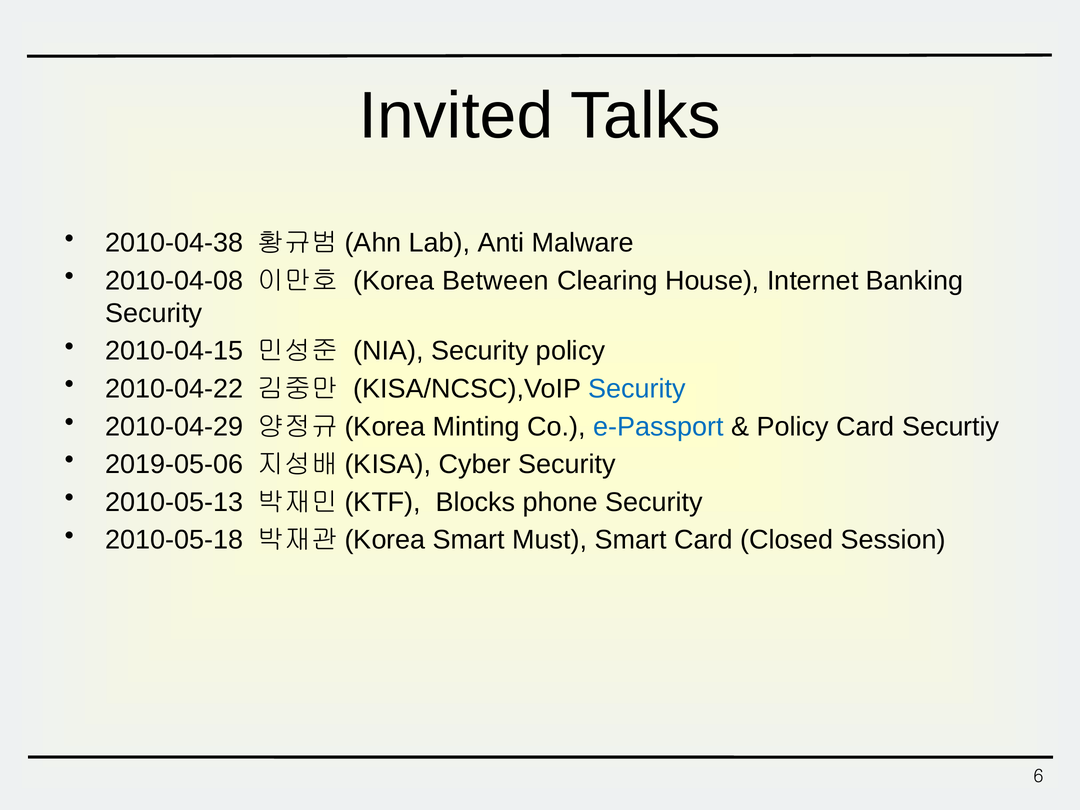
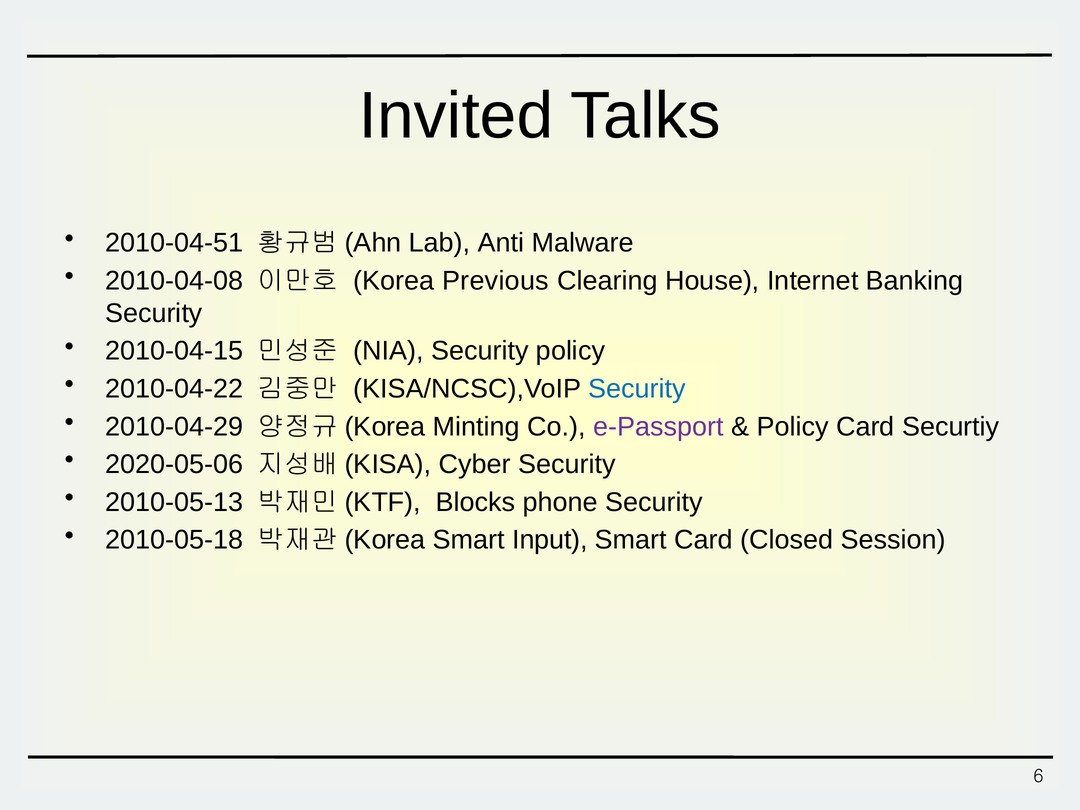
2010-04-38: 2010-04-38 -> 2010-04-51
Between: Between -> Previous
e-Passport colour: blue -> purple
2019-05-06: 2019-05-06 -> 2020-05-06
Must: Must -> Input
